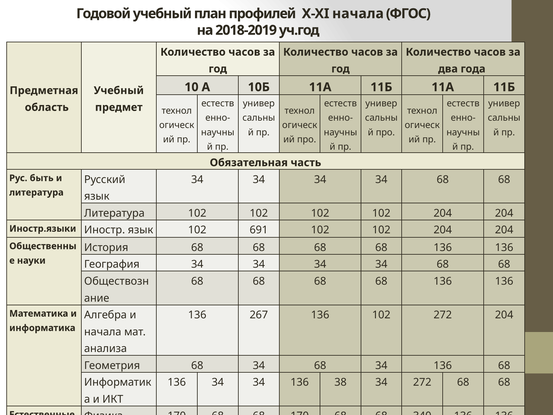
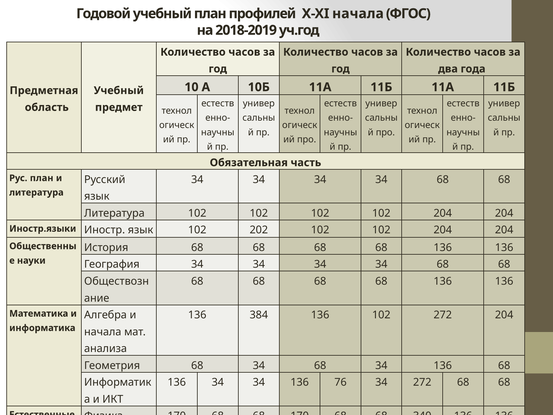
Рус быть: быть -> план
691: 691 -> 202
267: 267 -> 384
38: 38 -> 76
